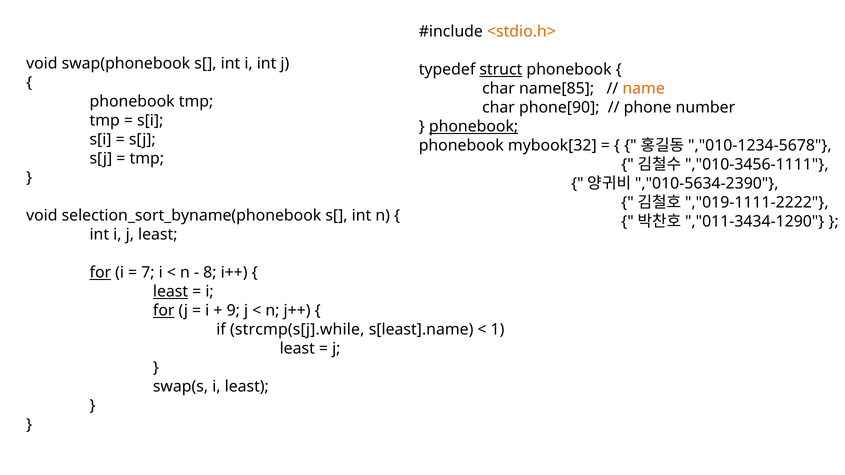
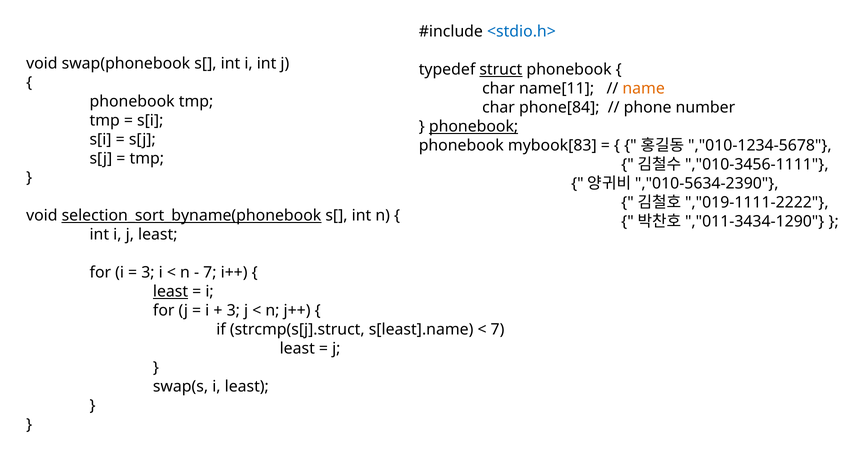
<stdio.h> colour: orange -> blue
name[85: name[85 -> name[11
phone[90: phone[90 -> phone[84
mybook[32: mybook[32 -> mybook[83
selection_sort_byname(phonebook underline: none -> present
for at (100, 273) underline: present -> none
7 at (148, 273): 7 -> 3
8 at (210, 273): 8 -> 7
for at (164, 311) underline: present -> none
9 at (233, 311): 9 -> 3
strcmp(s[j].while: strcmp(s[j].while -> strcmp(s[j].struct
1 at (497, 330): 1 -> 7
